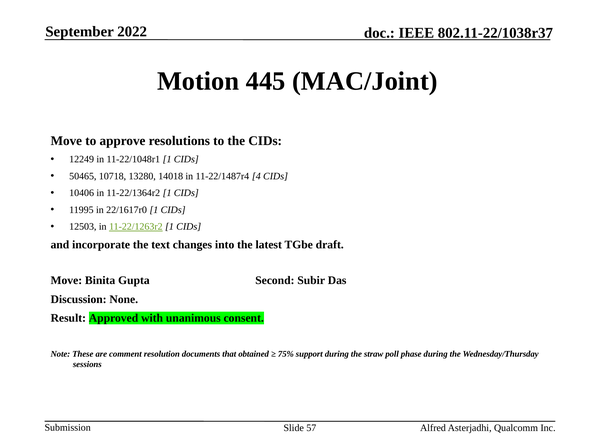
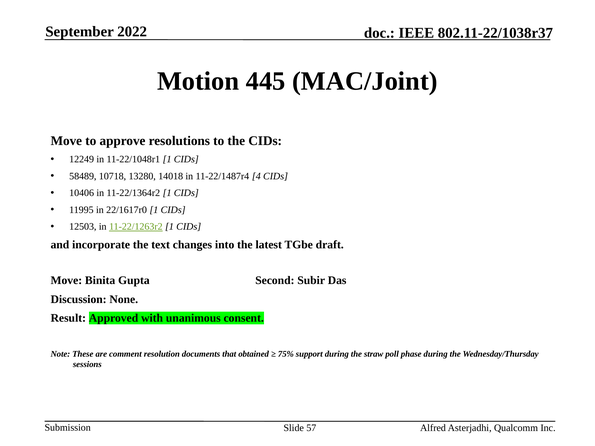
50465: 50465 -> 58489
